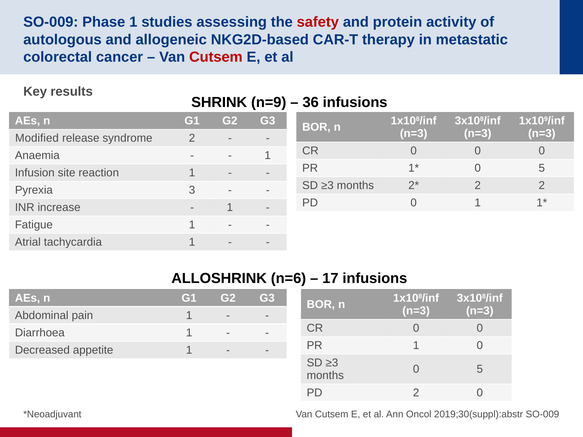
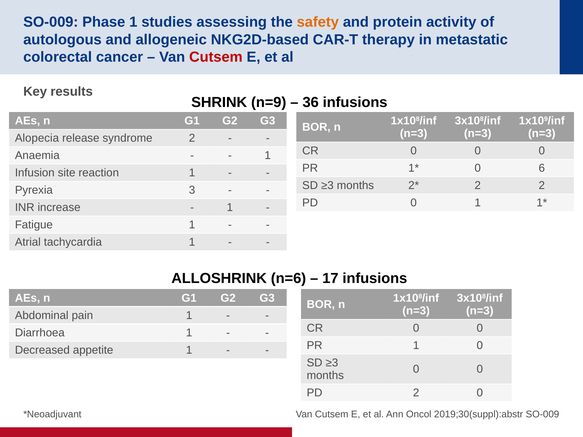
safety colour: red -> orange
Modified: Modified -> Alopecia
5 at (542, 168): 5 -> 6
5 at (480, 369): 5 -> 0
